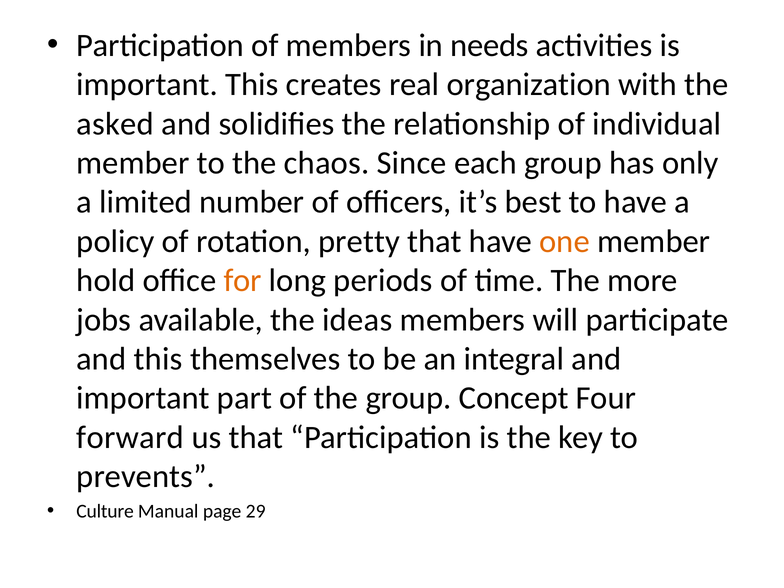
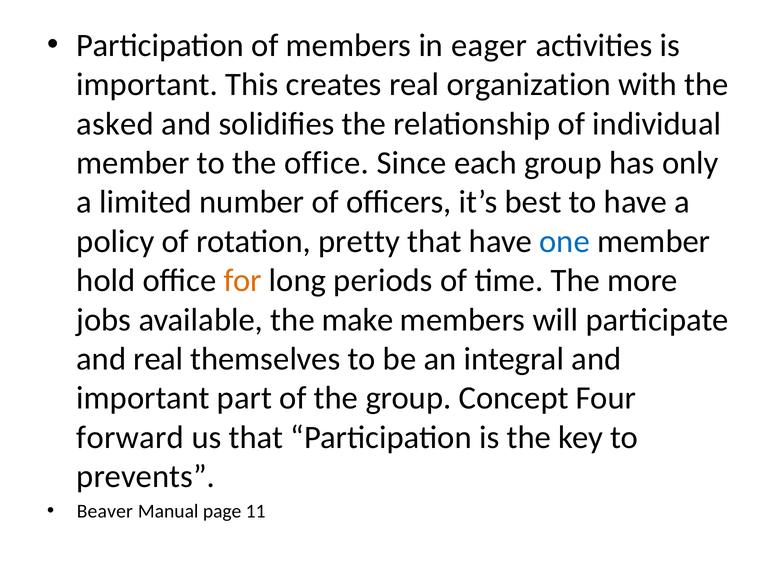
needs: needs -> eager
the chaos: chaos -> office
one colour: orange -> blue
ideas: ideas -> make
and this: this -> real
Culture: Culture -> Beaver
29: 29 -> 11
